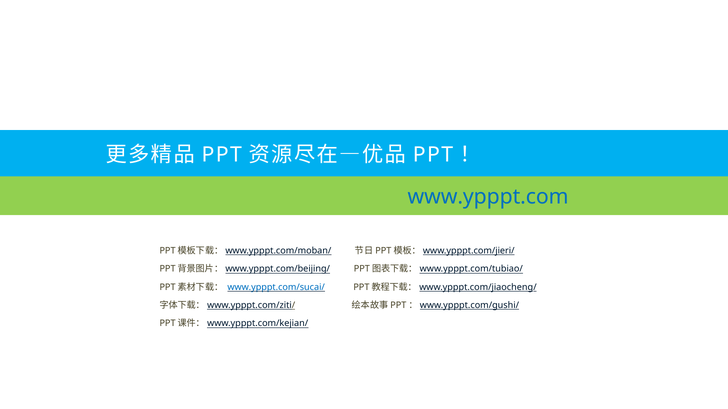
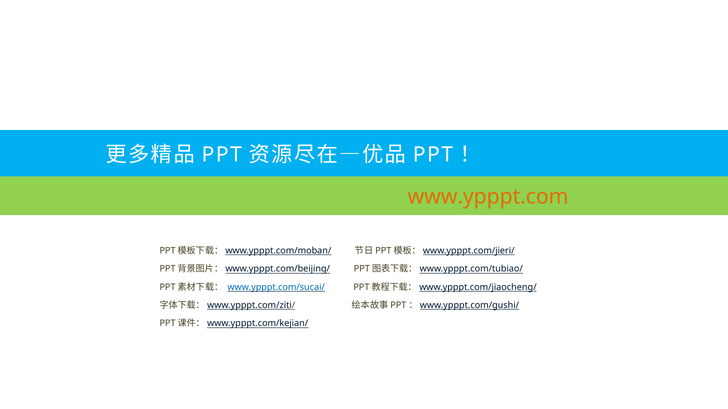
www.ypppt.com colour: blue -> orange
